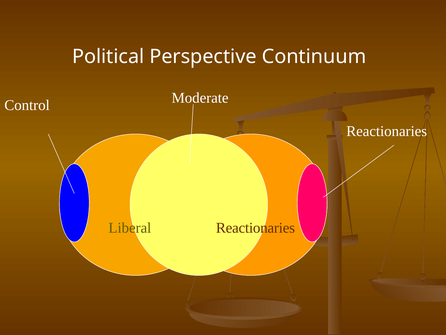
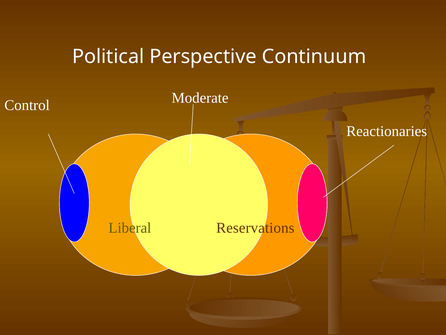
Liberal Reactionaries: Reactionaries -> Reservations
